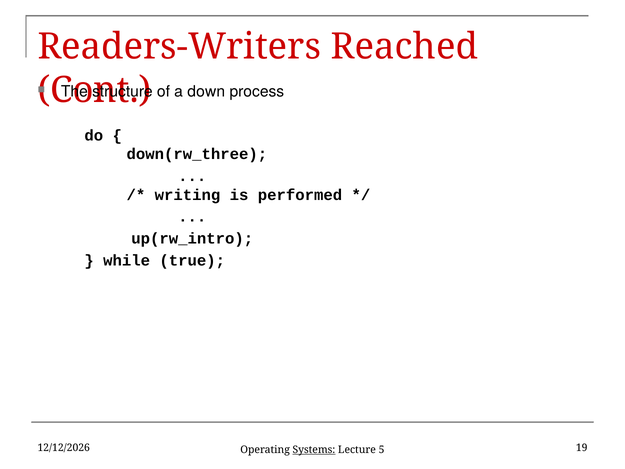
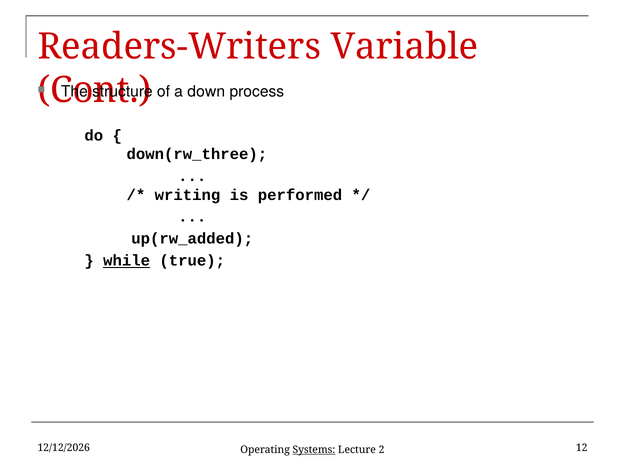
Reached: Reached -> Variable
up(rw_intro: up(rw_intro -> up(rw_added
while underline: none -> present
19: 19 -> 12
5: 5 -> 2
